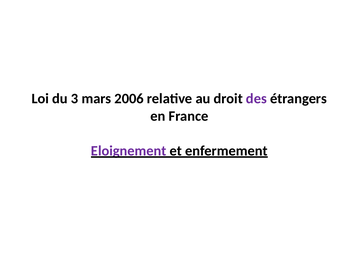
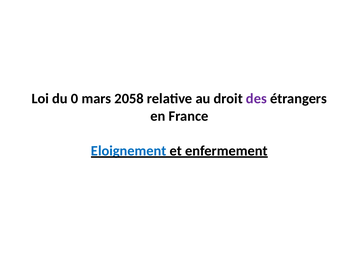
3: 3 -> 0
2006: 2006 -> 2058
Eloignement colour: purple -> blue
